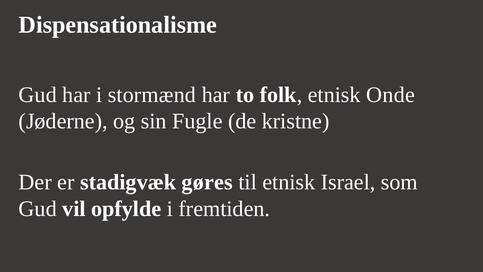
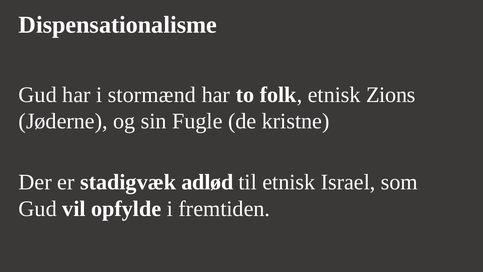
Onde: Onde -> Zions
gøres: gøres -> adlød
